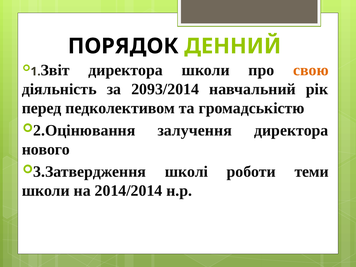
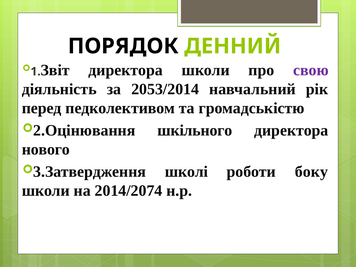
свою colour: orange -> purple
2093/2014: 2093/2014 -> 2053/2014
залучення: залучення -> шкільного
теми: теми -> боку
2014/2014: 2014/2014 -> 2014/2074
